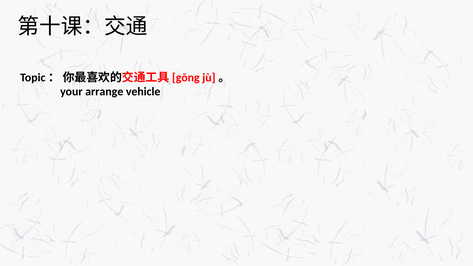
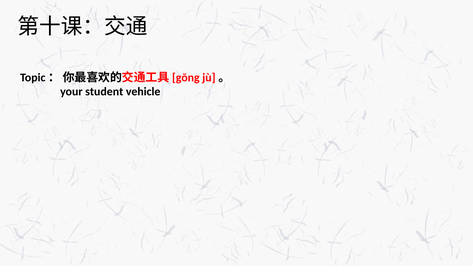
arrange: arrange -> student
